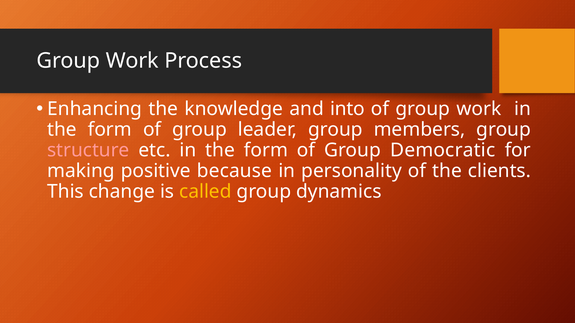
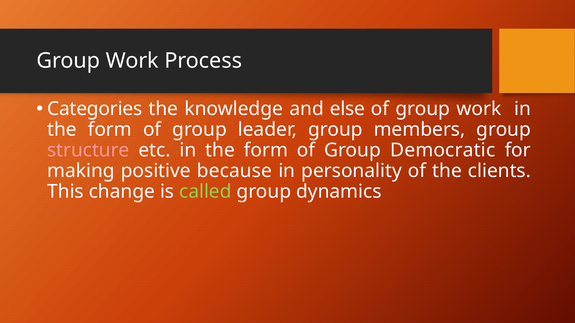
Enhancing: Enhancing -> Categories
into: into -> else
called colour: yellow -> light green
